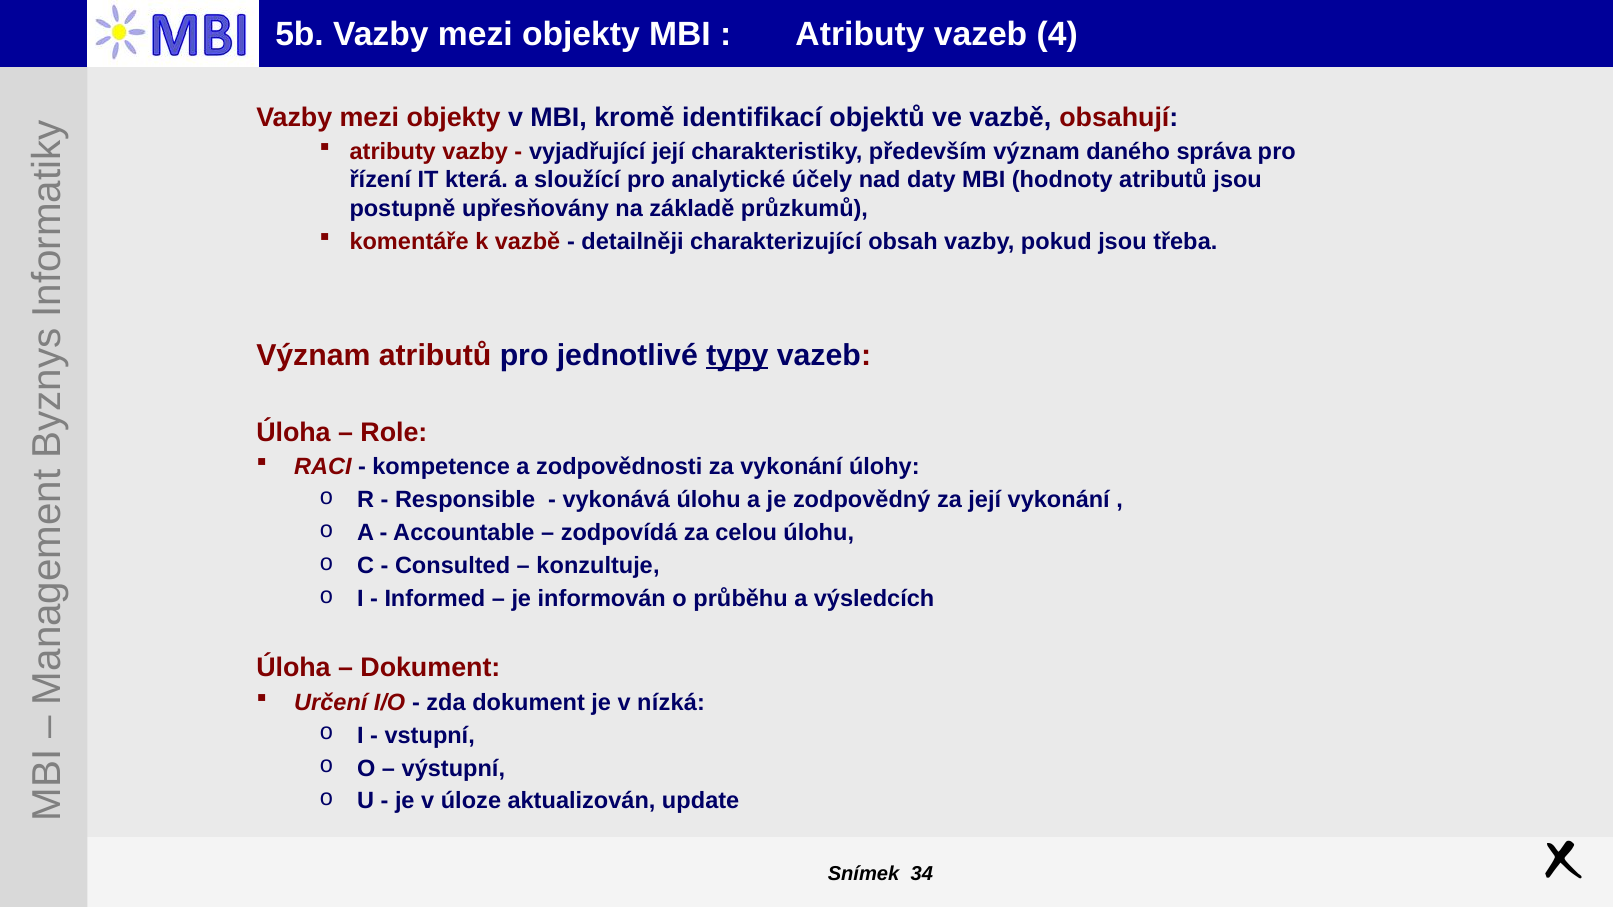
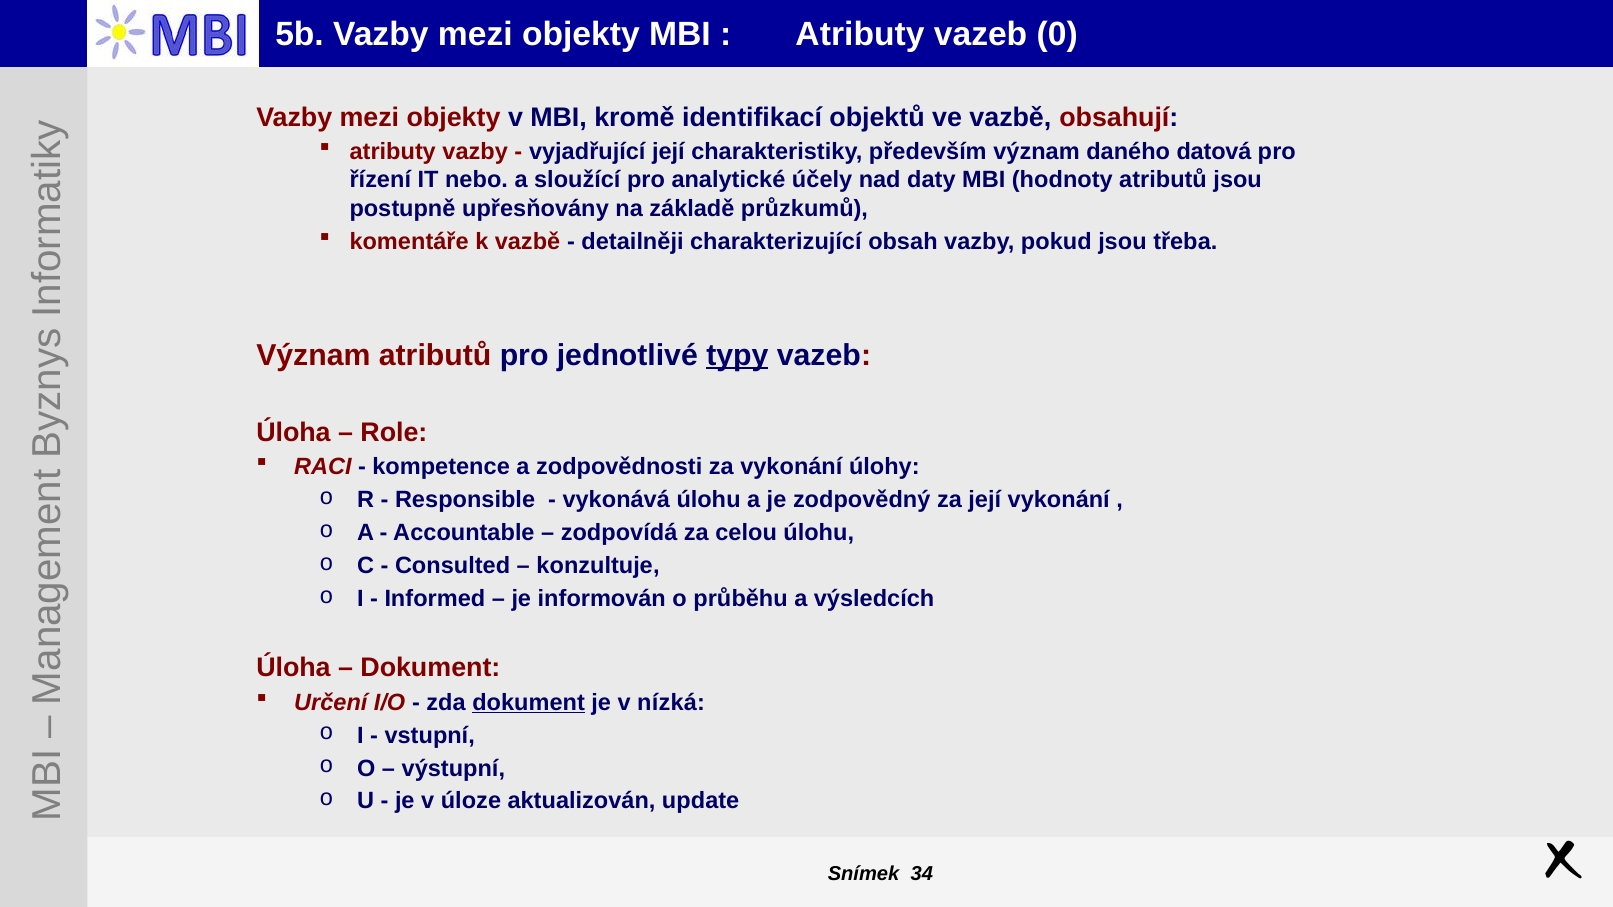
4: 4 -> 0
správa: správa -> datová
která: která -> nebo
dokument at (529, 703) underline: none -> present
